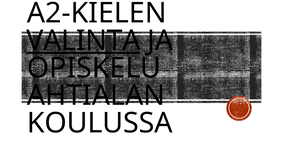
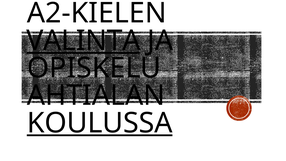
KOULUSSA underline: none -> present
